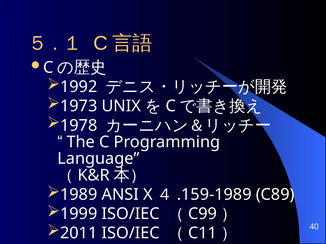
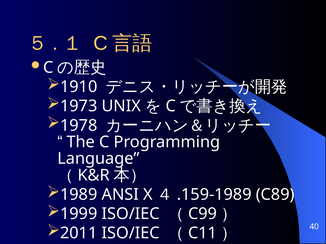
1992: 1992 -> 1910
